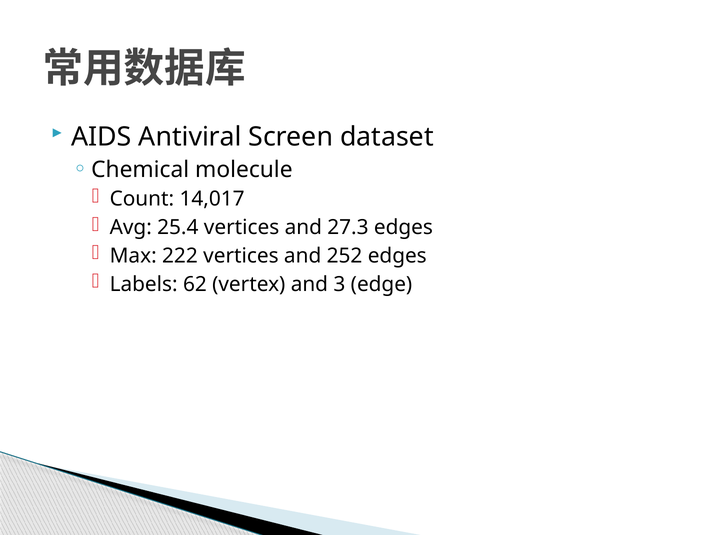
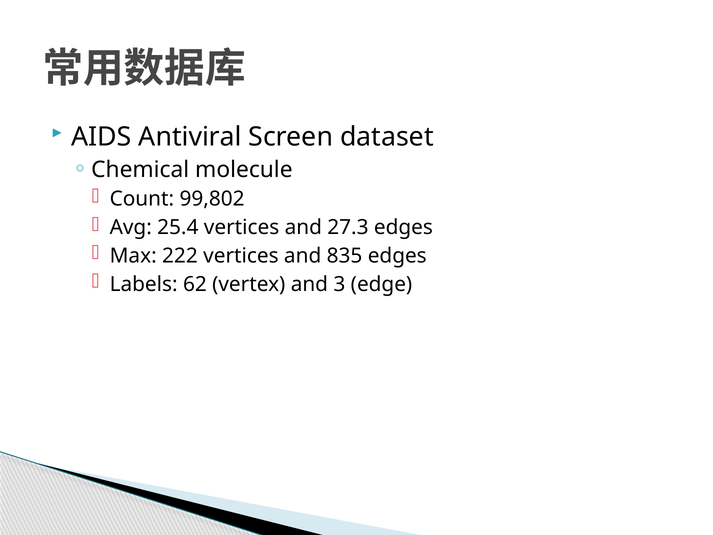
14,017: 14,017 -> 99,802
252: 252 -> 835
